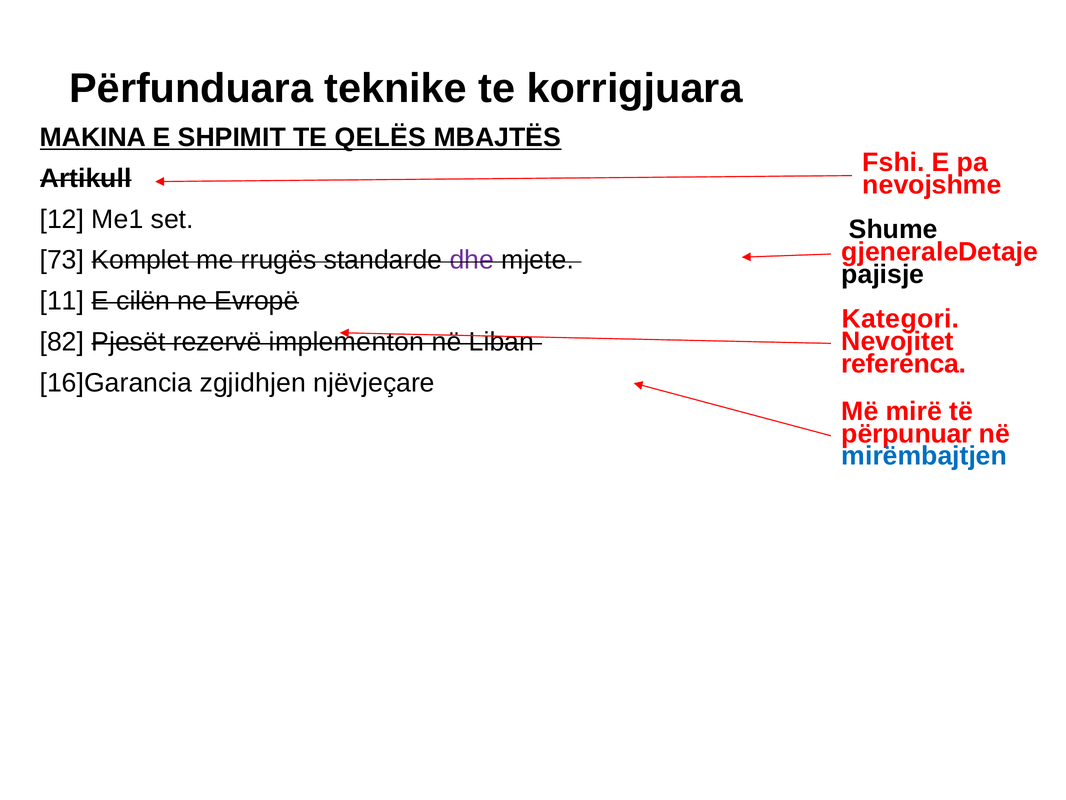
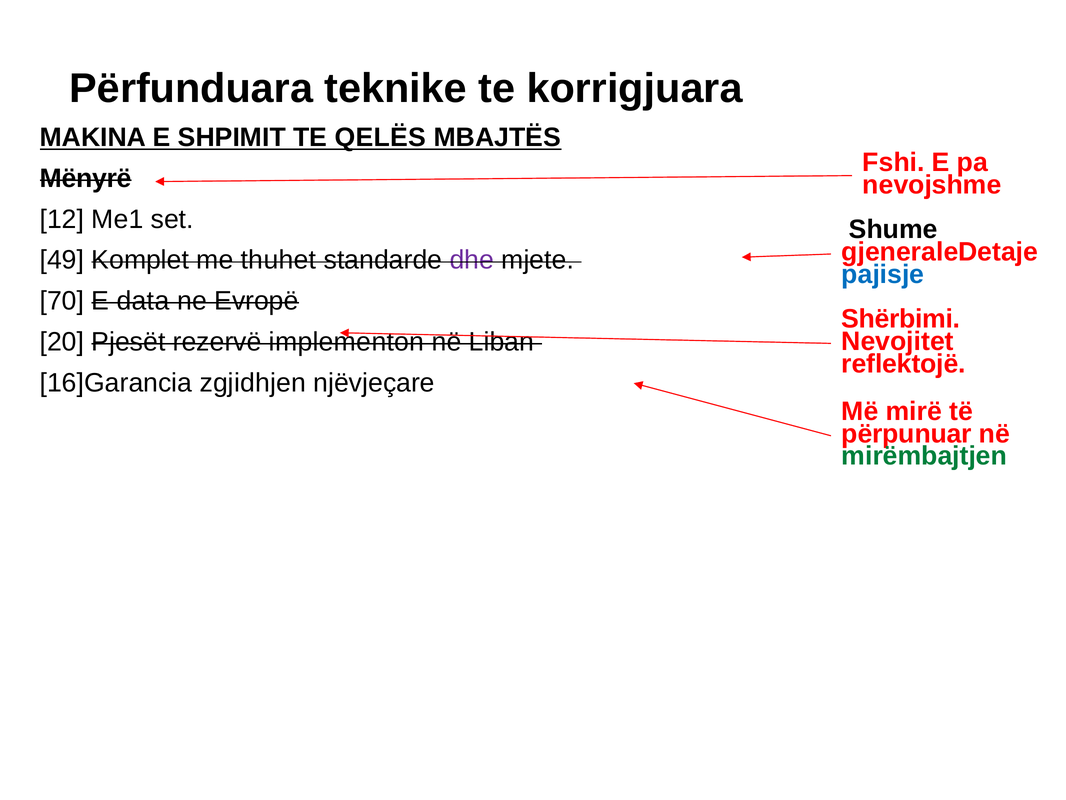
Artikull: Artikull -> Mënyrë
73: 73 -> 49
rrugës: rrugës -> thuhet
pajisje colour: black -> blue
11: 11 -> 70
cilën: cilën -> data
Kategori: Kategori -> Shërbimi
82: 82 -> 20
referenca: referenca -> reflektojë
mirëmbajtjen colour: blue -> green
